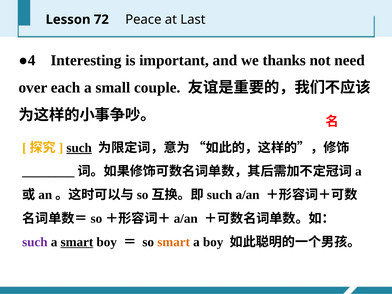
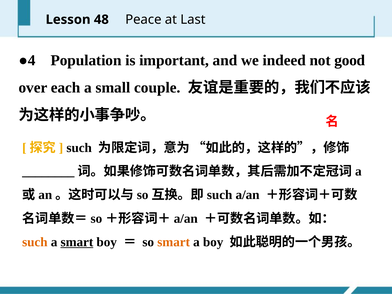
72: 72 -> 48
Interesting: Interesting -> Population
thanks: thanks -> indeed
need: need -> good
such at (79, 148) underline: present -> none
such at (35, 242) colour: purple -> orange
